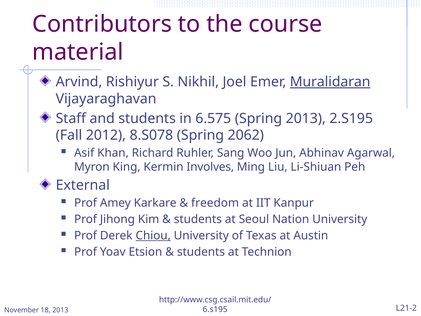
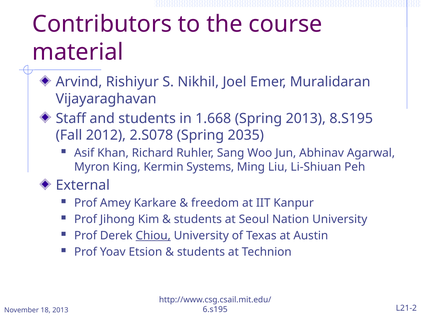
Muralidaran underline: present -> none
6.575: 6.575 -> 1.668
2.S195: 2.S195 -> 8.S195
8.S078: 8.S078 -> 2.S078
2062: 2062 -> 2035
Involves: Involves -> Systems
